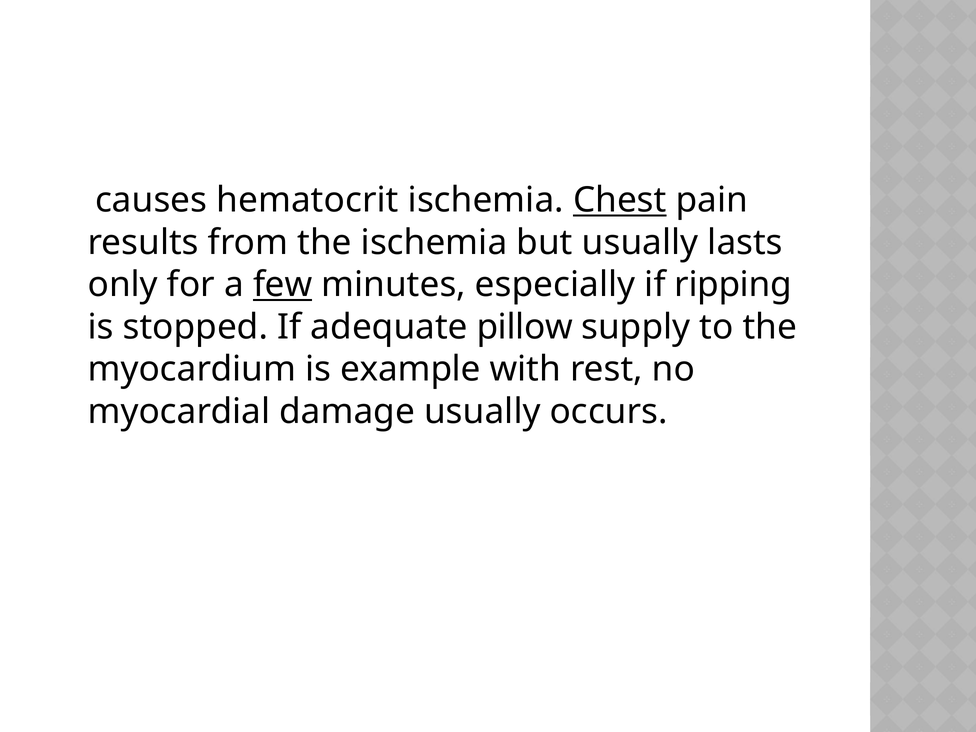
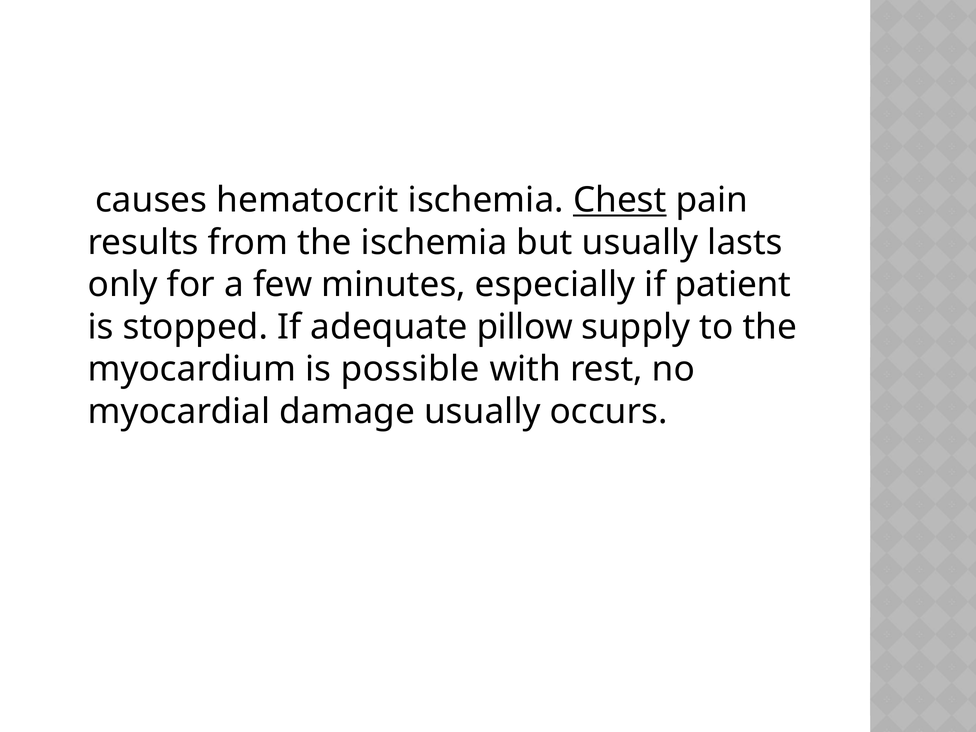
few underline: present -> none
ripping: ripping -> patient
example: example -> possible
